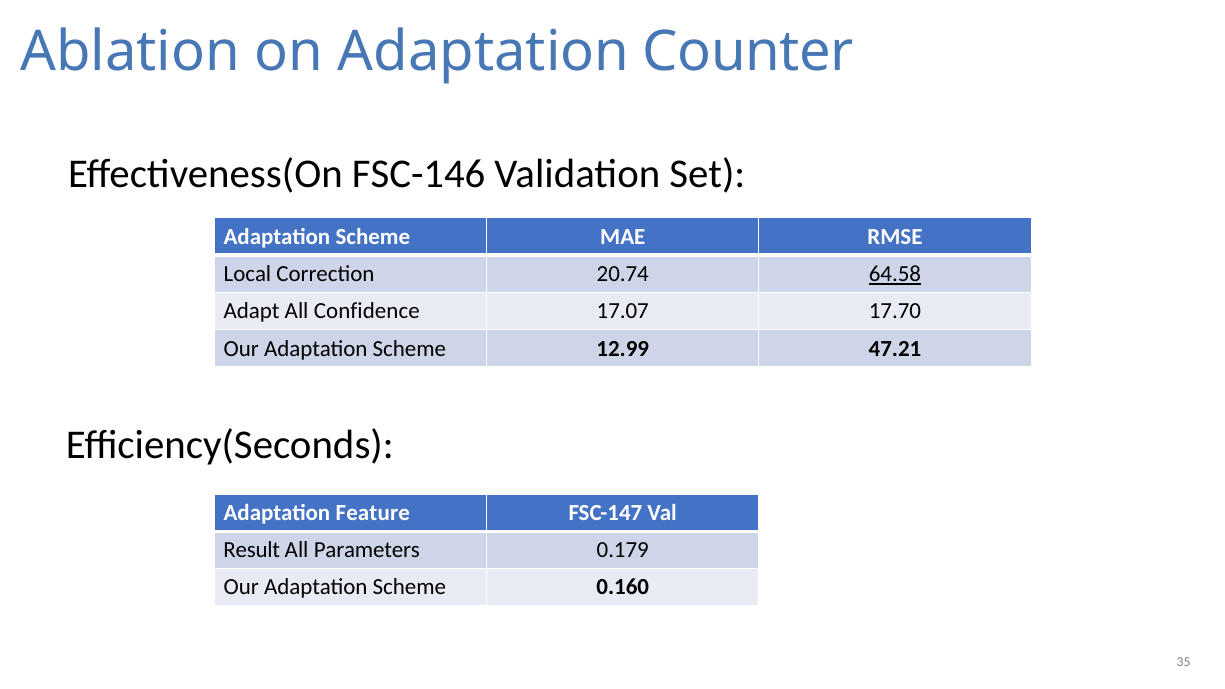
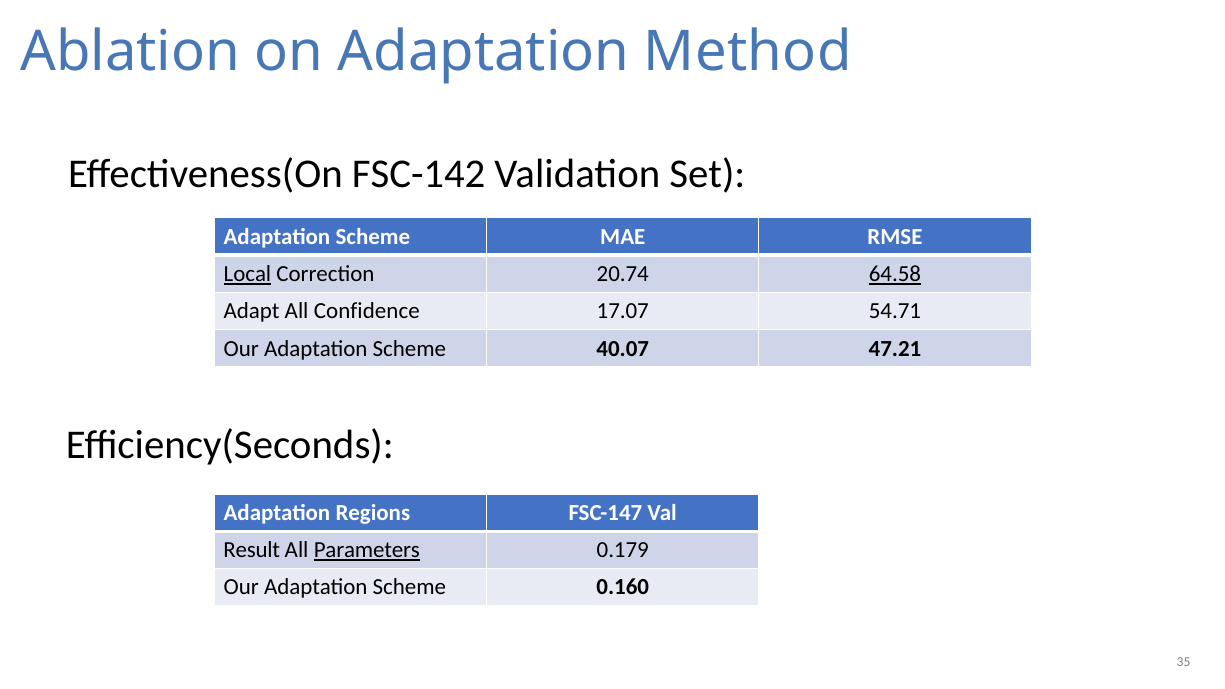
Counter: Counter -> Method
FSC-146: FSC-146 -> FSC-142
Local underline: none -> present
17.70: 17.70 -> 54.71
12.99: 12.99 -> 40.07
Feature: Feature -> Regions
Parameters underline: none -> present
